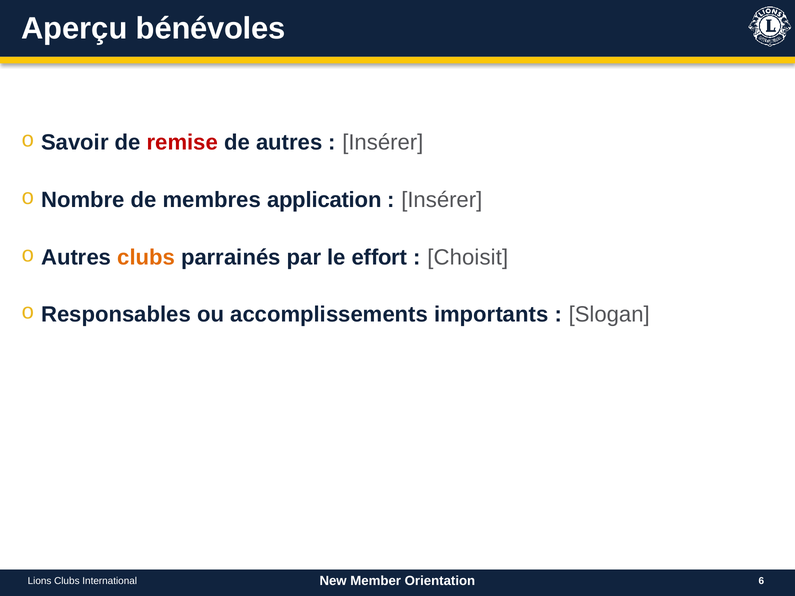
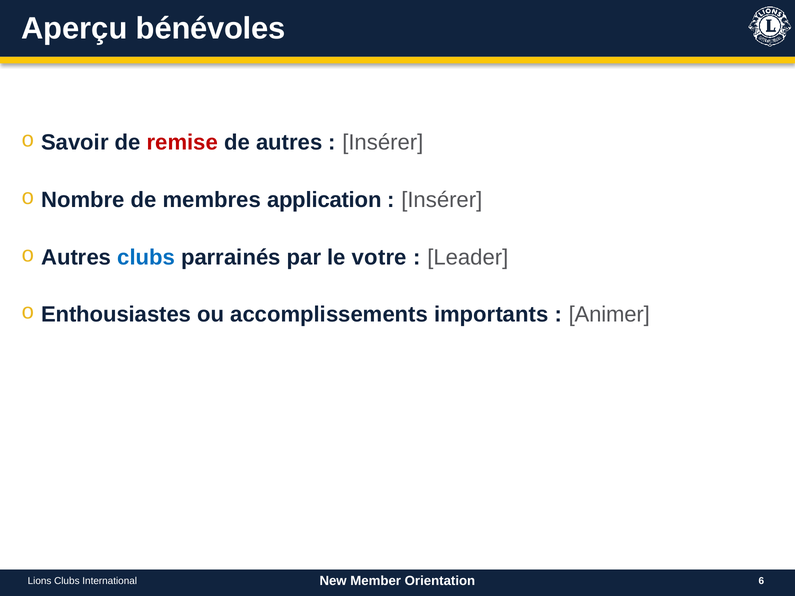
clubs at (146, 257) colour: orange -> blue
effort: effort -> votre
Choisit: Choisit -> Leader
Responsables: Responsables -> Enthousiastes
Slogan: Slogan -> Animer
